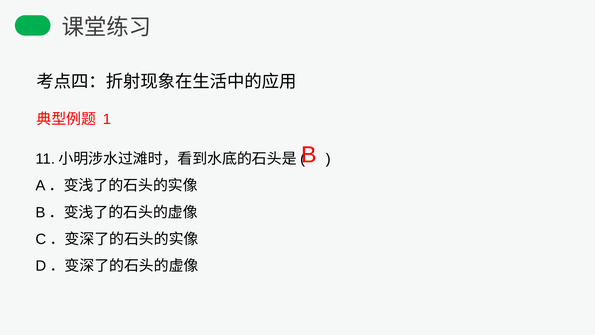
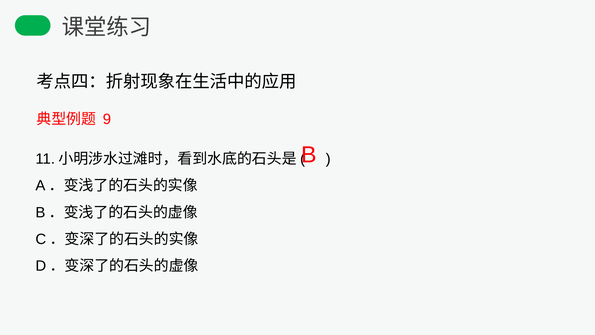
1: 1 -> 9
